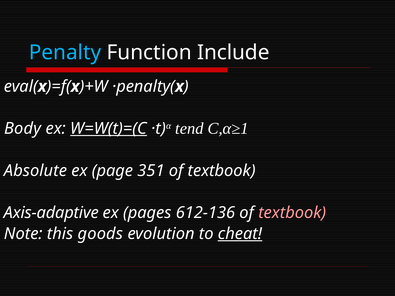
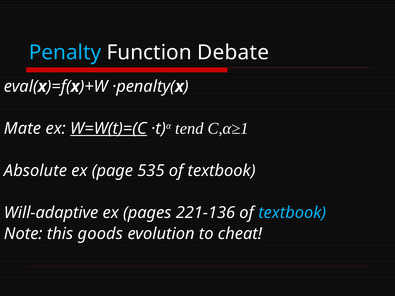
Include: Include -> Debate
Body: Body -> Mate
351: 351 -> 535
Axis-adaptive: Axis-adaptive -> Will-adaptive
612-136: 612-136 -> 221-136
textbook at (292, 213) colour: pink -> light blue
cheat underline: present -> none
